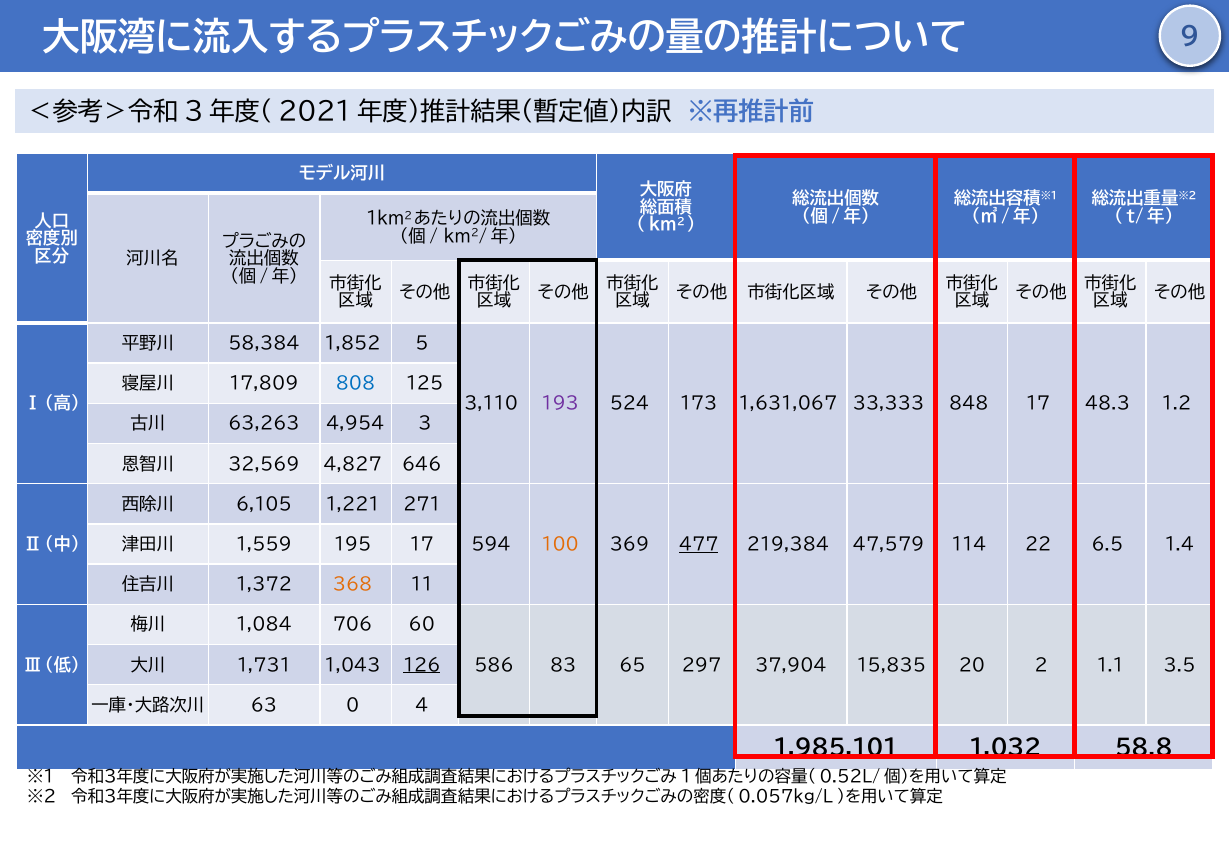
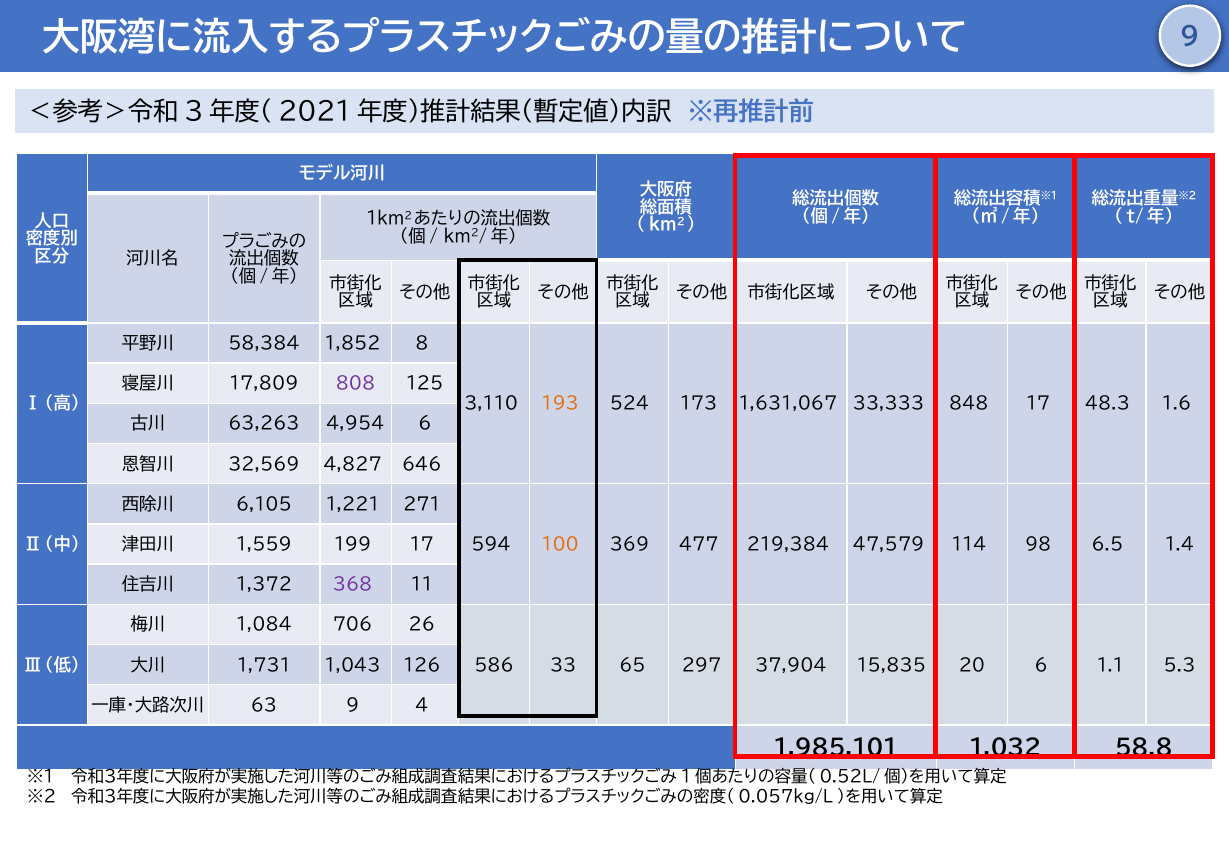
5: 5 -> 8
808 colour: blue -> purple
193 colour: purple -> orange
1.2: 1.2 -> 1.6
4,954 3: 3 -> 6
195: 195 -> 199
477 underline: present -> none
22: 22 -> 98
368 colour: orange -> purple
60: 60 -> 26
126 underline: present -> none
83: 83 -> 33
20 2: 2 -> 6
3.5: 3.5 -> 5.3
63 0: 0 -> 9
